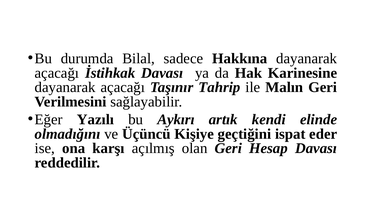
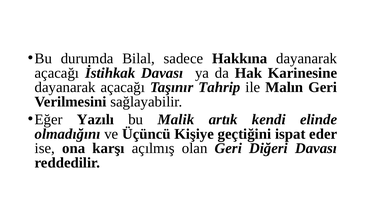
Aykırı: Aykırı -> Malik
Hesap: Hesap -> Diğeri
